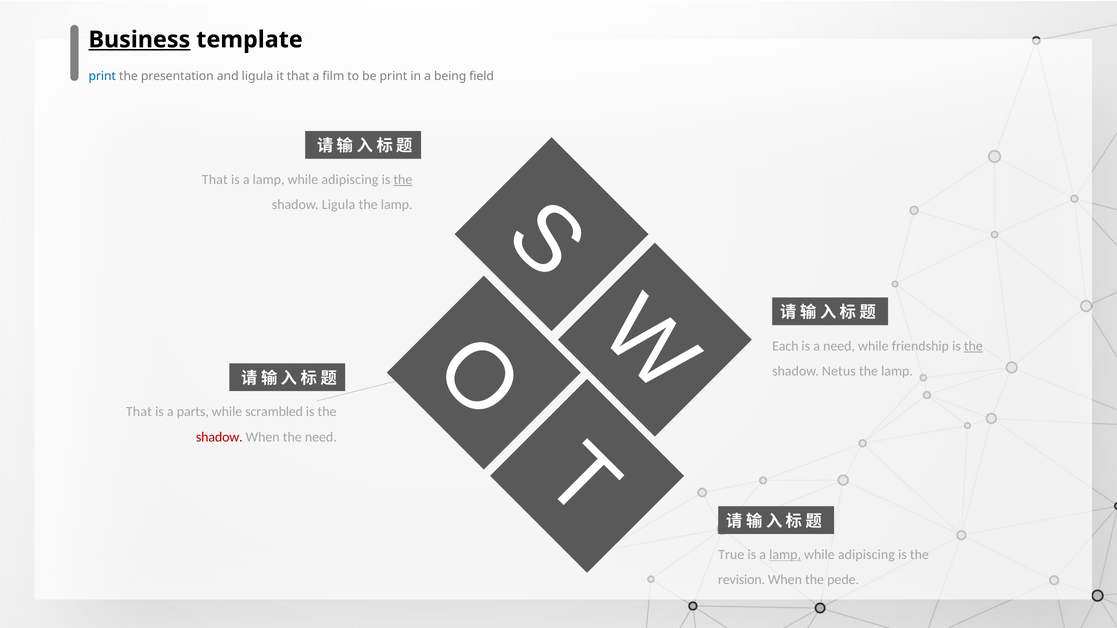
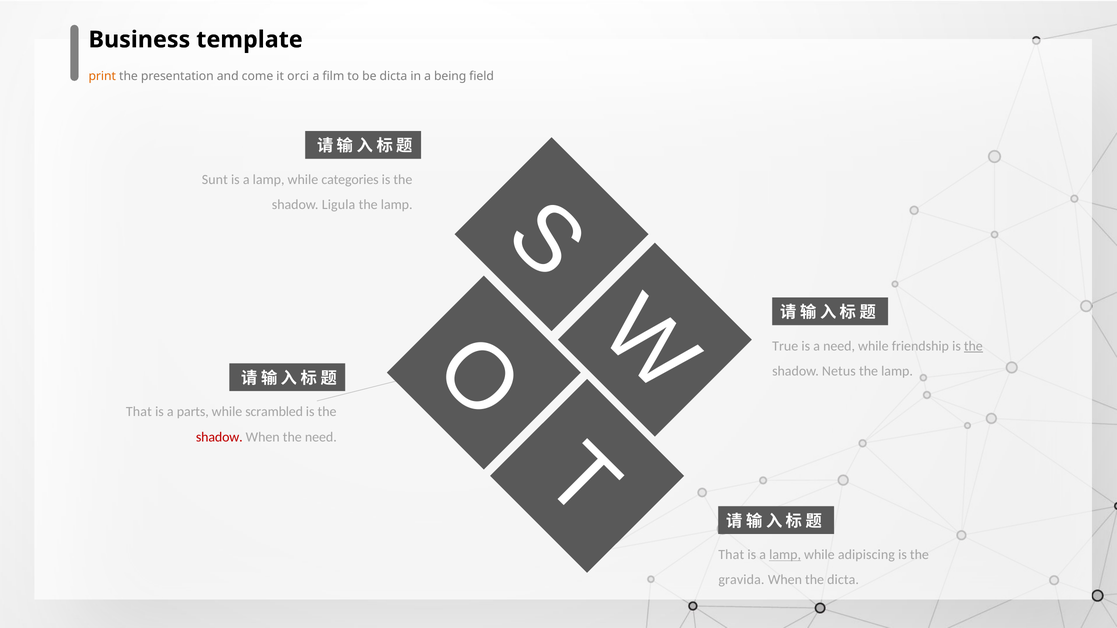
Business underline: present -> none
print at (102, 76) colour: blue -> orange
and ligula: ligula -> come
it that: that -> orci
be print: print -> dicta
That at (215, 180): That -> Sunt
adipiscing at (350, 180): adipiscing -> categories
the at (403, 180) underline: present -> none
Each: Each -> True
True at (731, 555): True -> That
revision: revision -> gravida
the pede: pede -> dicta
